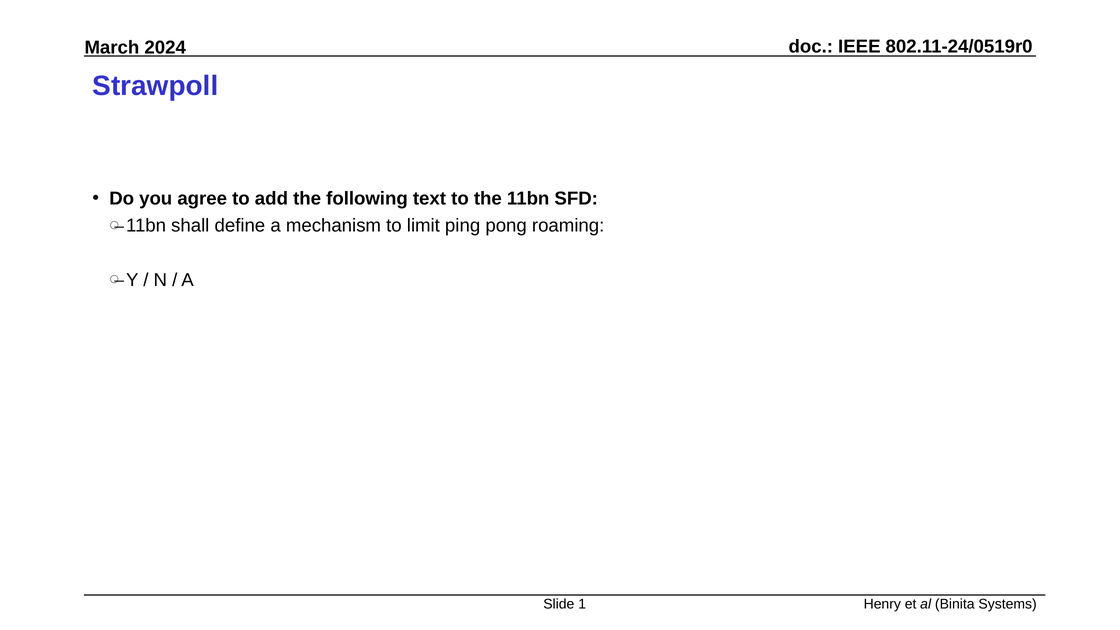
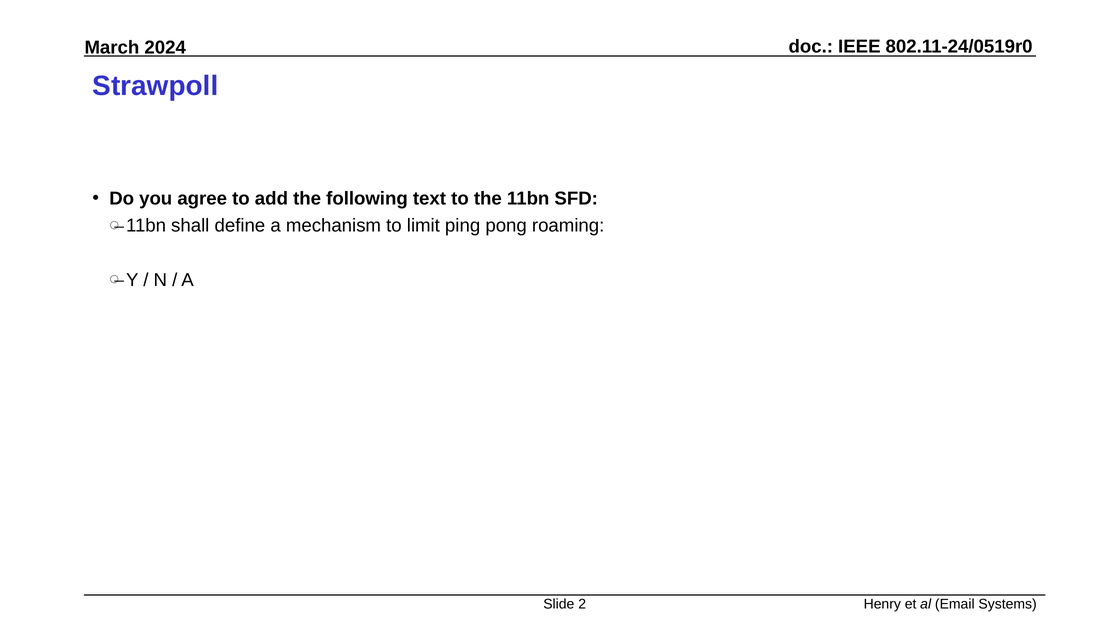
1: 1 -> 2
Binita: Binita -> Email
